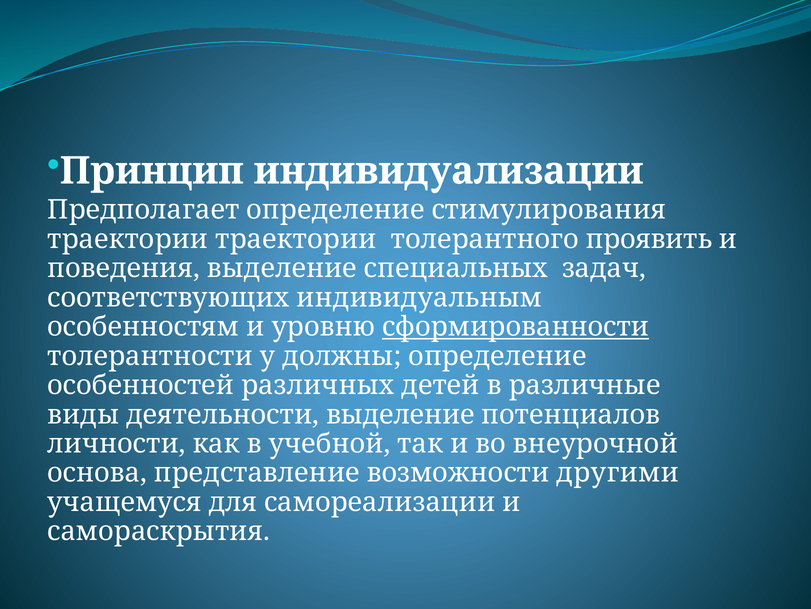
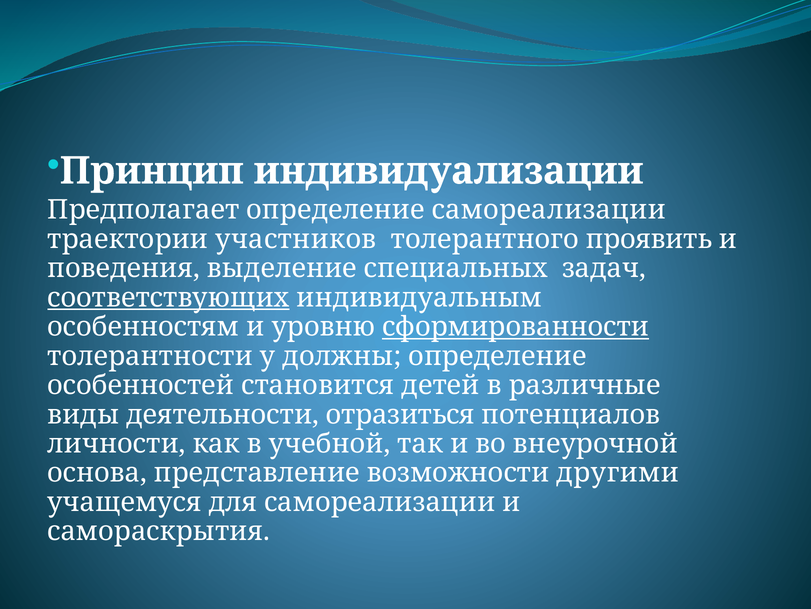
определение стимулирования: стимулирования -> самореализации
траектории траектории: траектории -> участников
соответствующих underline: none -> present
различных: различных -> становится
деятельности выделение: выделение -> отразиться
